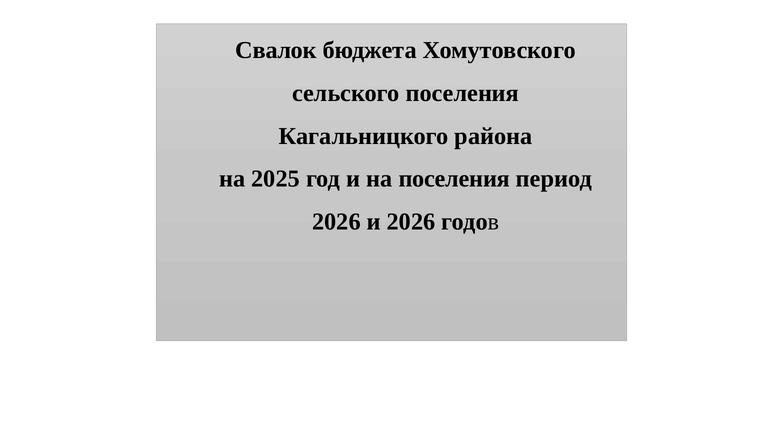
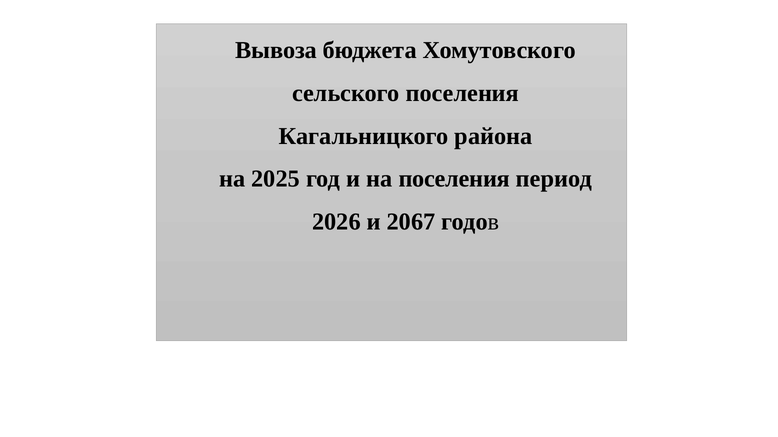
Свалок: Свалок -> Вывоза
и 2026: 2026 -> 2067
